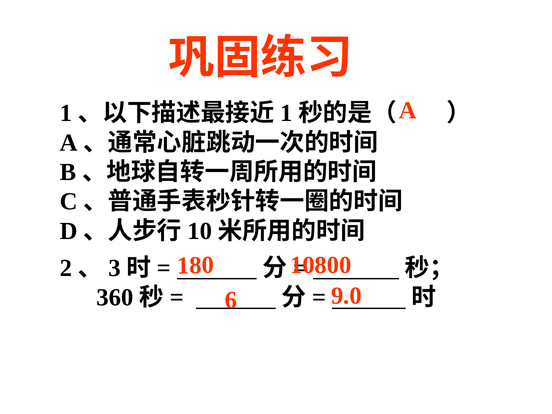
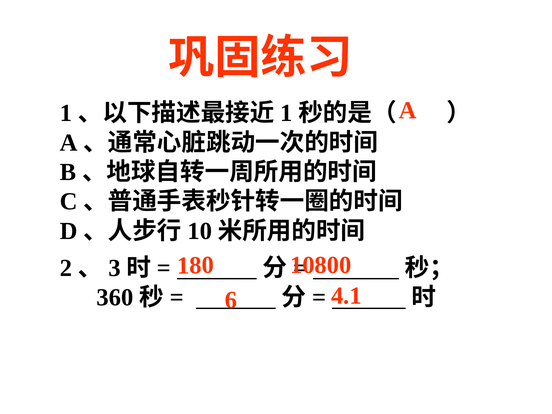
9.0: 9.0 -> 4.1
